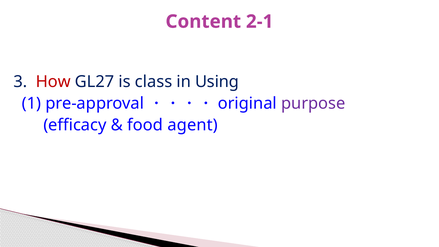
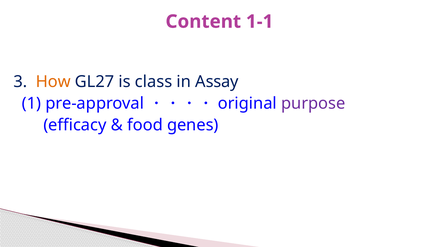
2-1: 2-1 -> 1-1
How colour: red -> orange
Using: Using -> Assay
agent: agent -> genes
